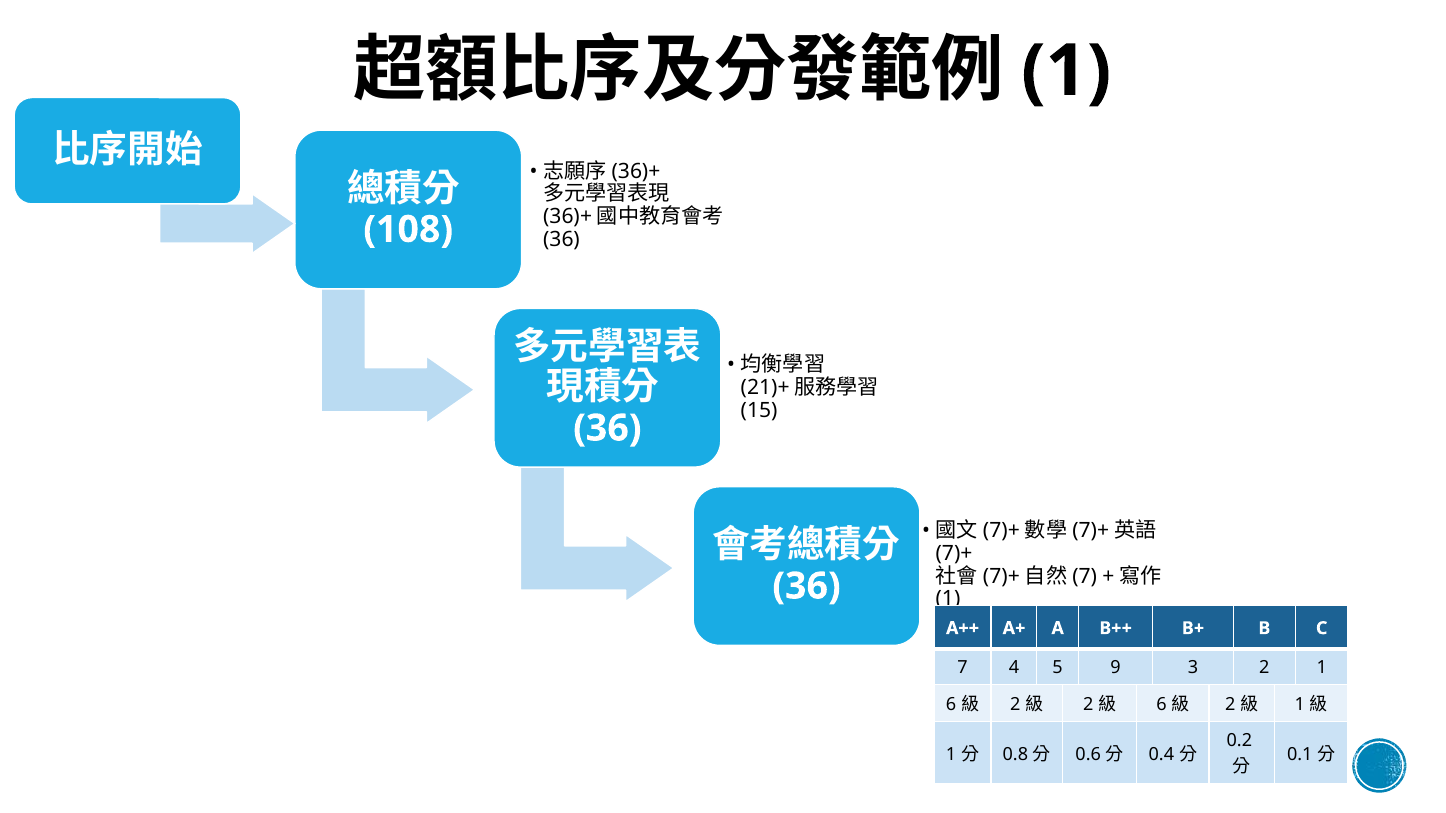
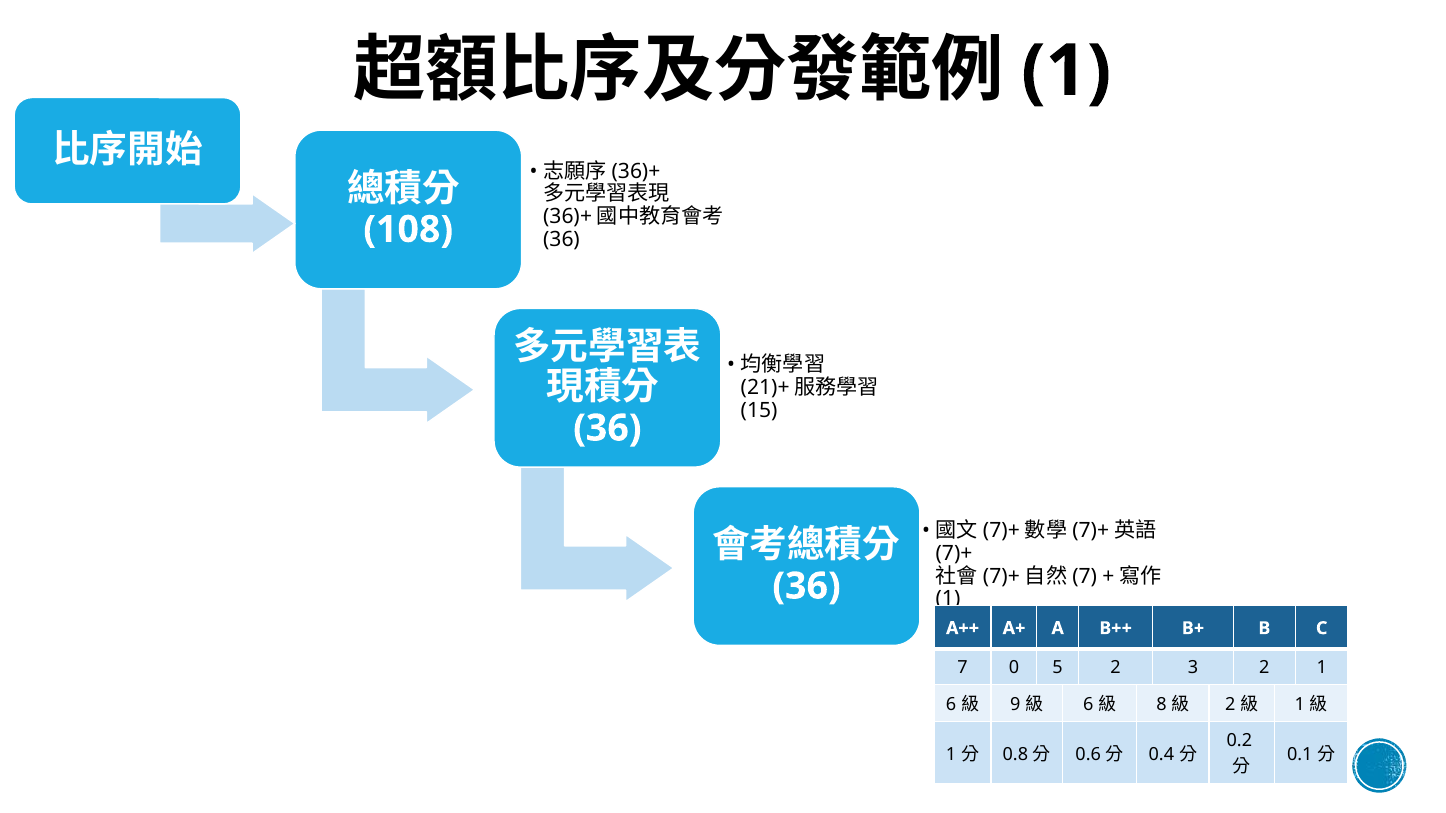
4: 4 -> 0
5 9: 9 -> 2
2 at (1015, 705): 2 -> 9
2 at (1088, 705): 2 -> 6
6 at (1161, 705): 6 -> 8
